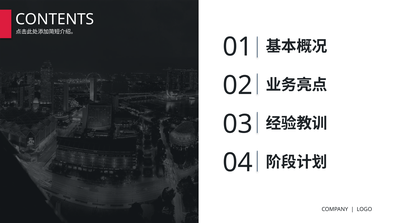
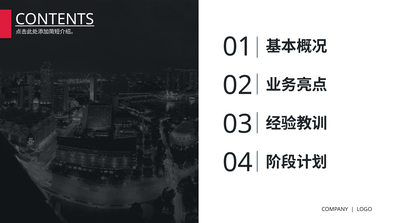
CONTENTS underline: none -> present
